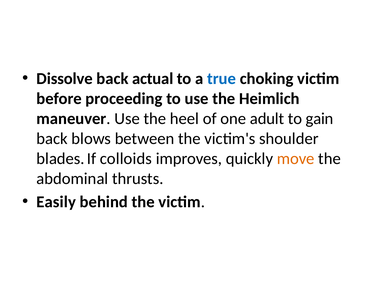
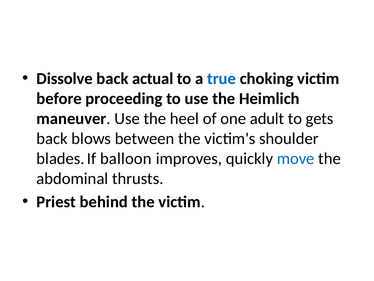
gain: gain -> gets
colloids: colloids -> balloon
move colour: orange -> blue
Easily: Easily -> Priest
